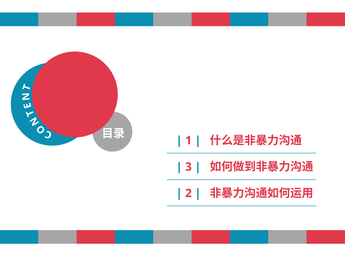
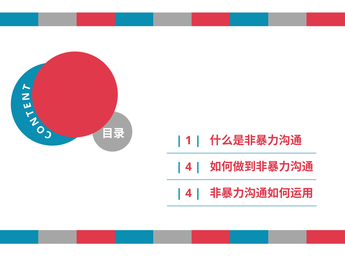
3 at (189, 167): 3 -> 4
2 at (189, 193): 2 -> 4
